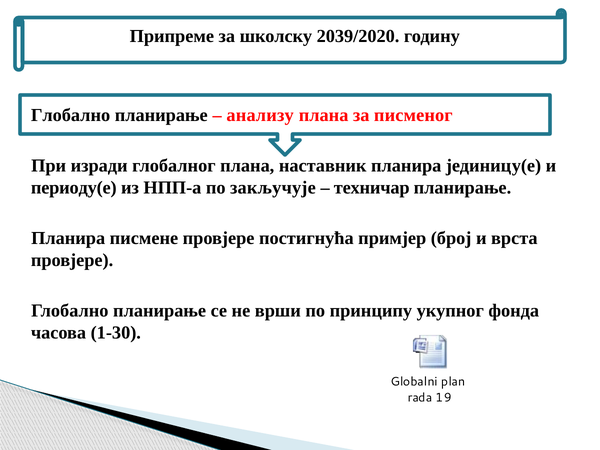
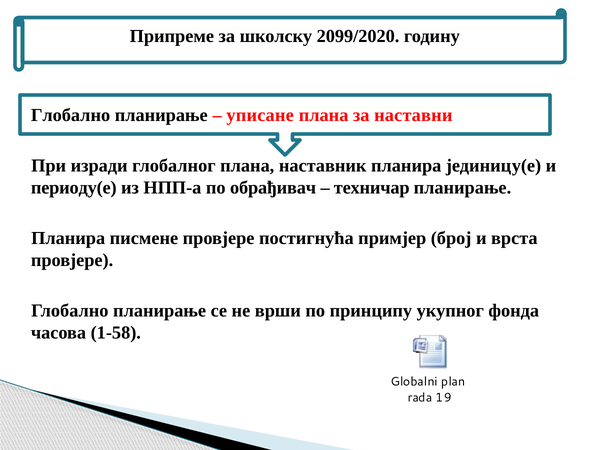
2039/2020: 2039/2020 -> 2099/2020
анализу: анализу -> уписане
писменог: писменог -> наставни
закључује: закључује -> обрађивач
1-30: 1-30 -> 1-58
